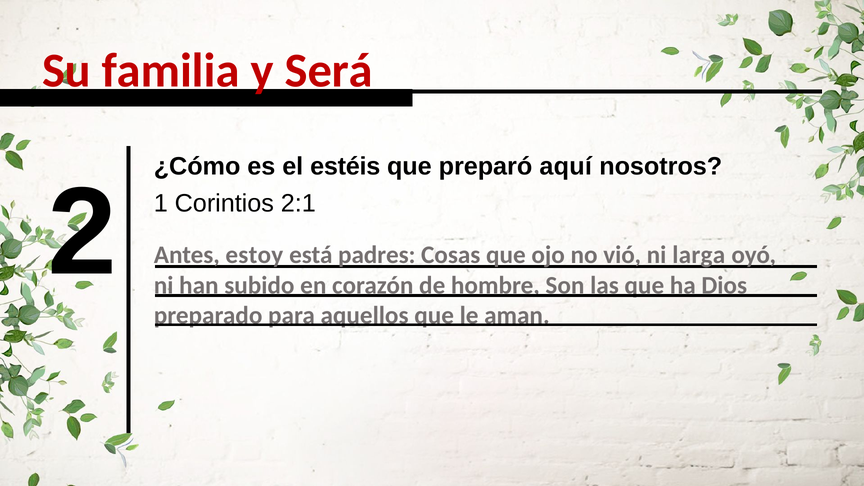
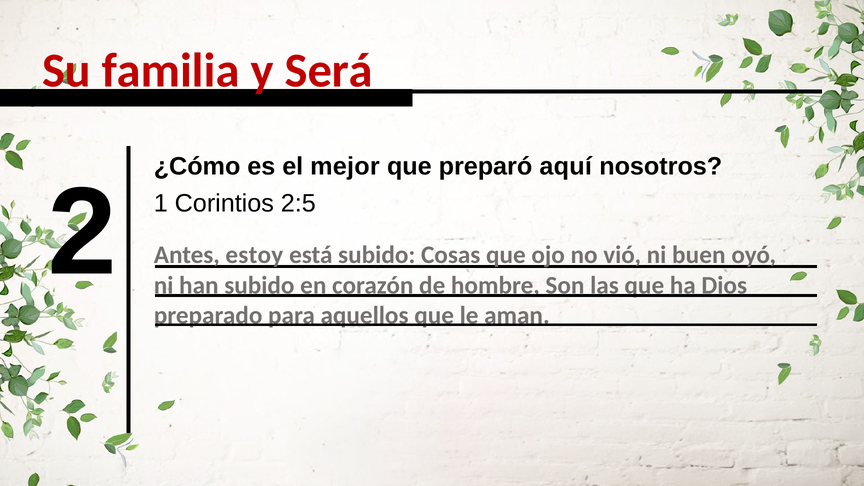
estéis: estéis -> mejor
está padres: padres -> subido
larga: larga -> buen
2:1: 2:1 -> 2:5
